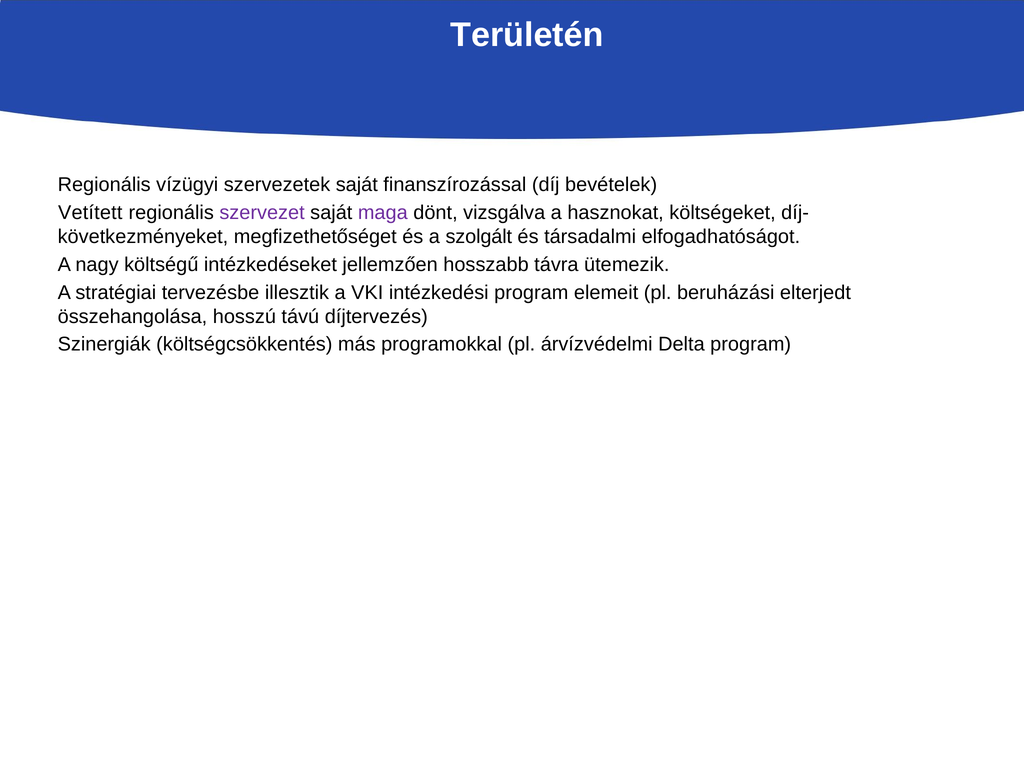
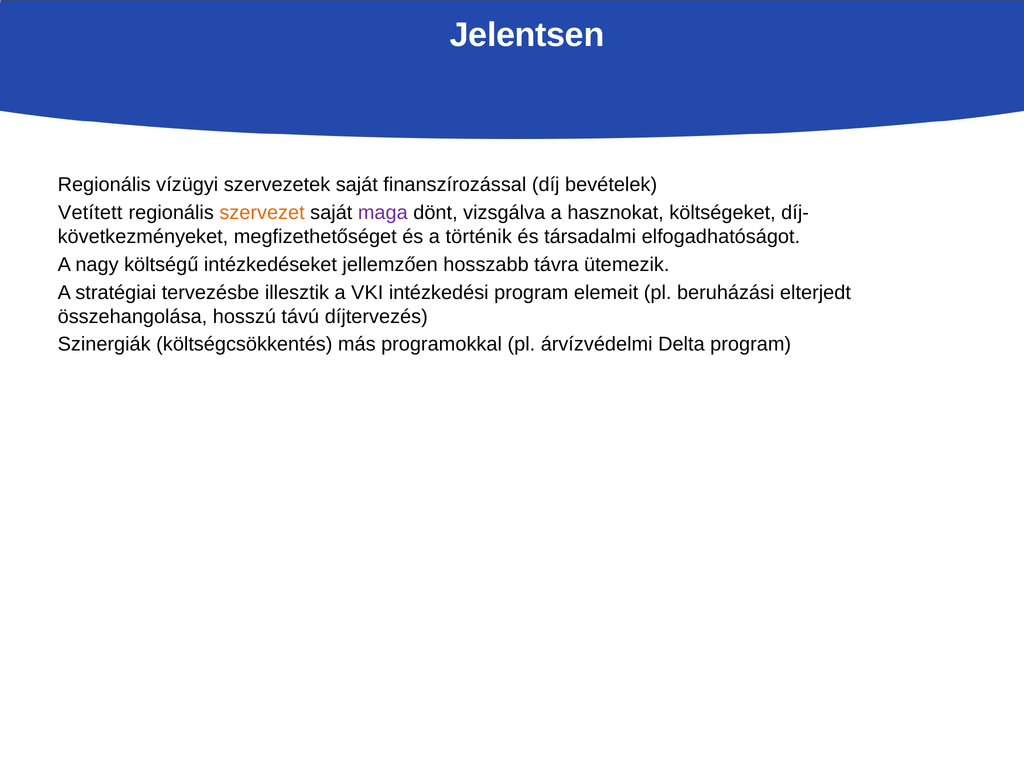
Területén: Területén -> Jelentsen
szervezet colour: purple -> orange
szolgált: szolgált -> történik
